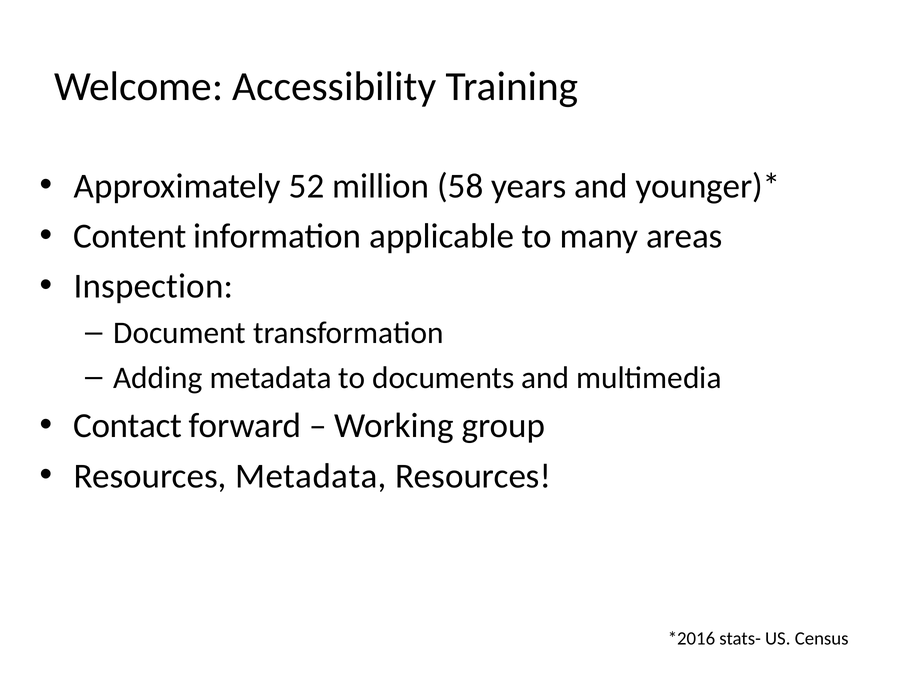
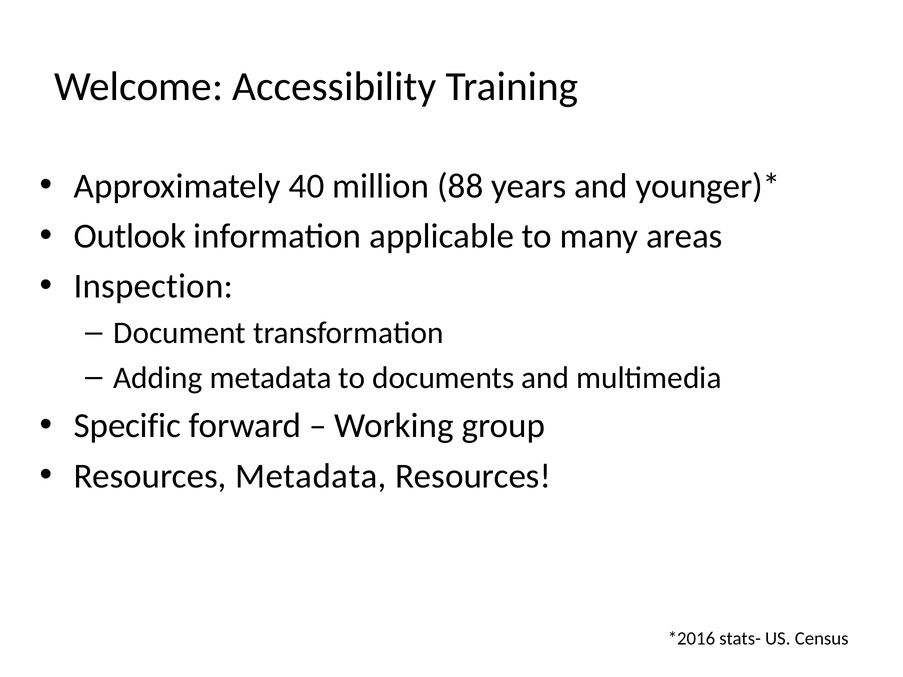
52: 52 -> 40
58: 58 -> 88
Content: Content -> Outlook
Contact: Contact -> Specific
